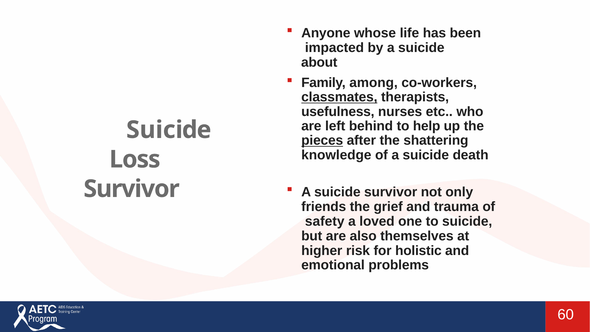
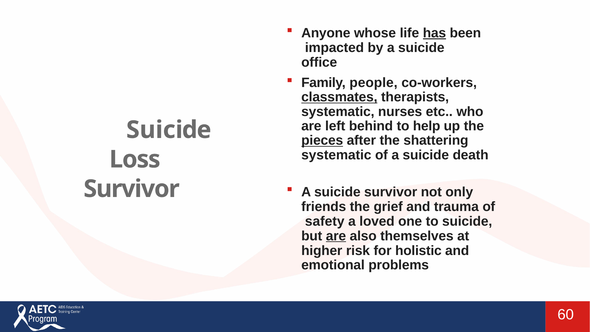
has underline: none -> present
about: about -> office
among: among -> people
usefulness at (338, 112): usefulness -> systematic
knowledge at (336, 155): knowledge -> systematic
are at (336, 236) underline: none -> present
